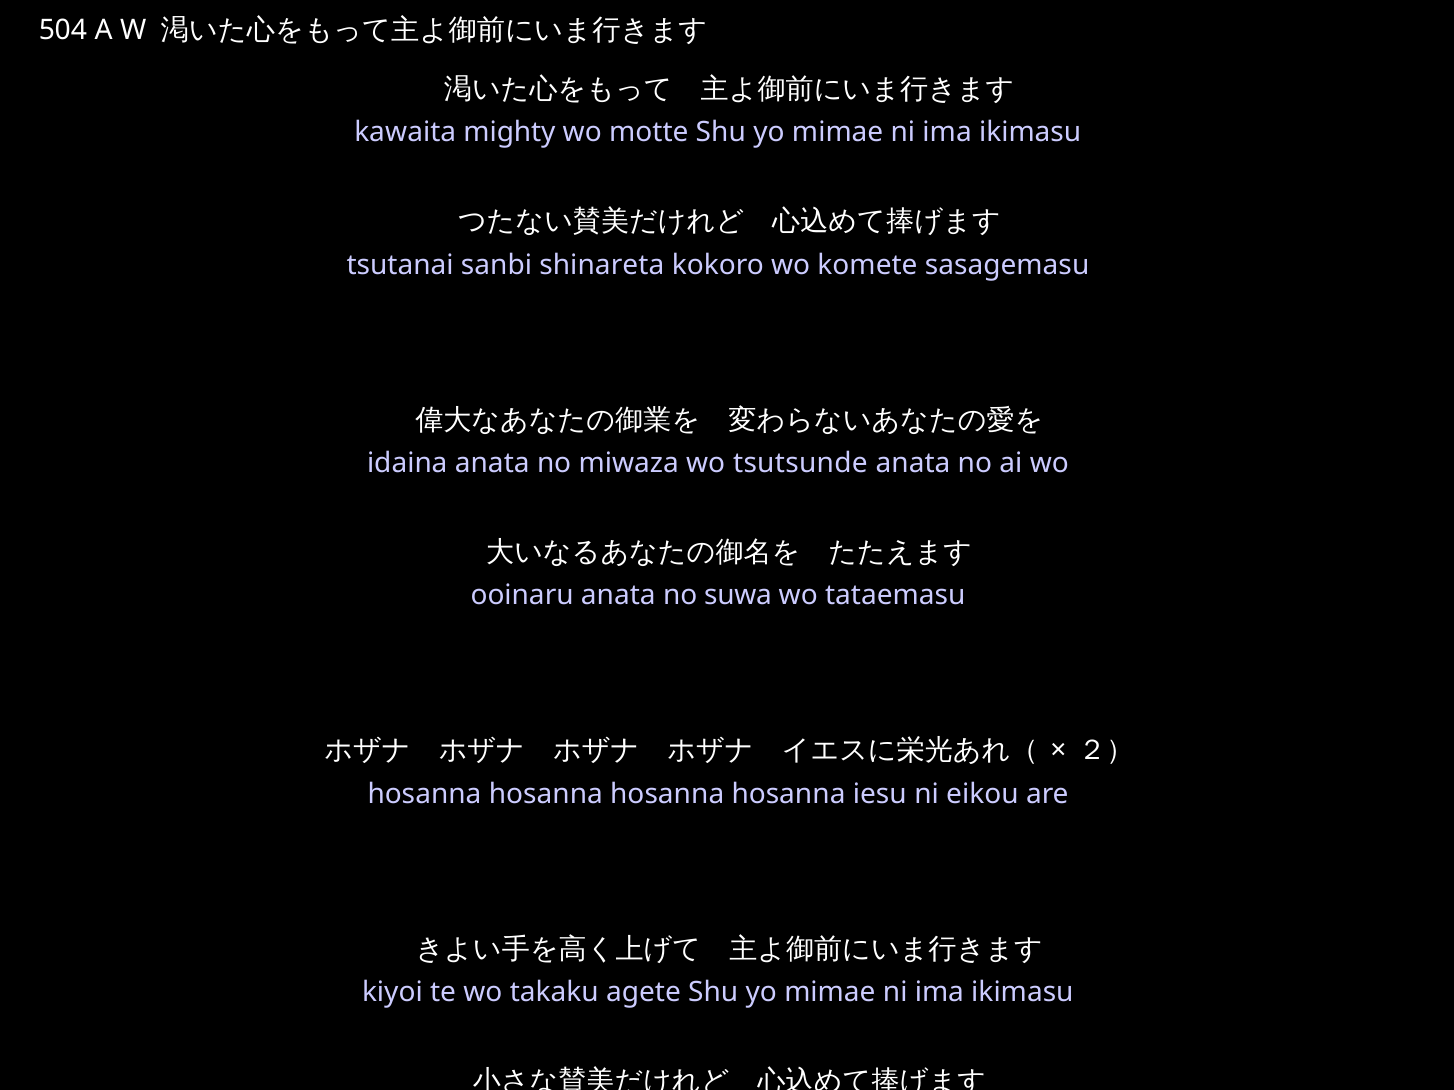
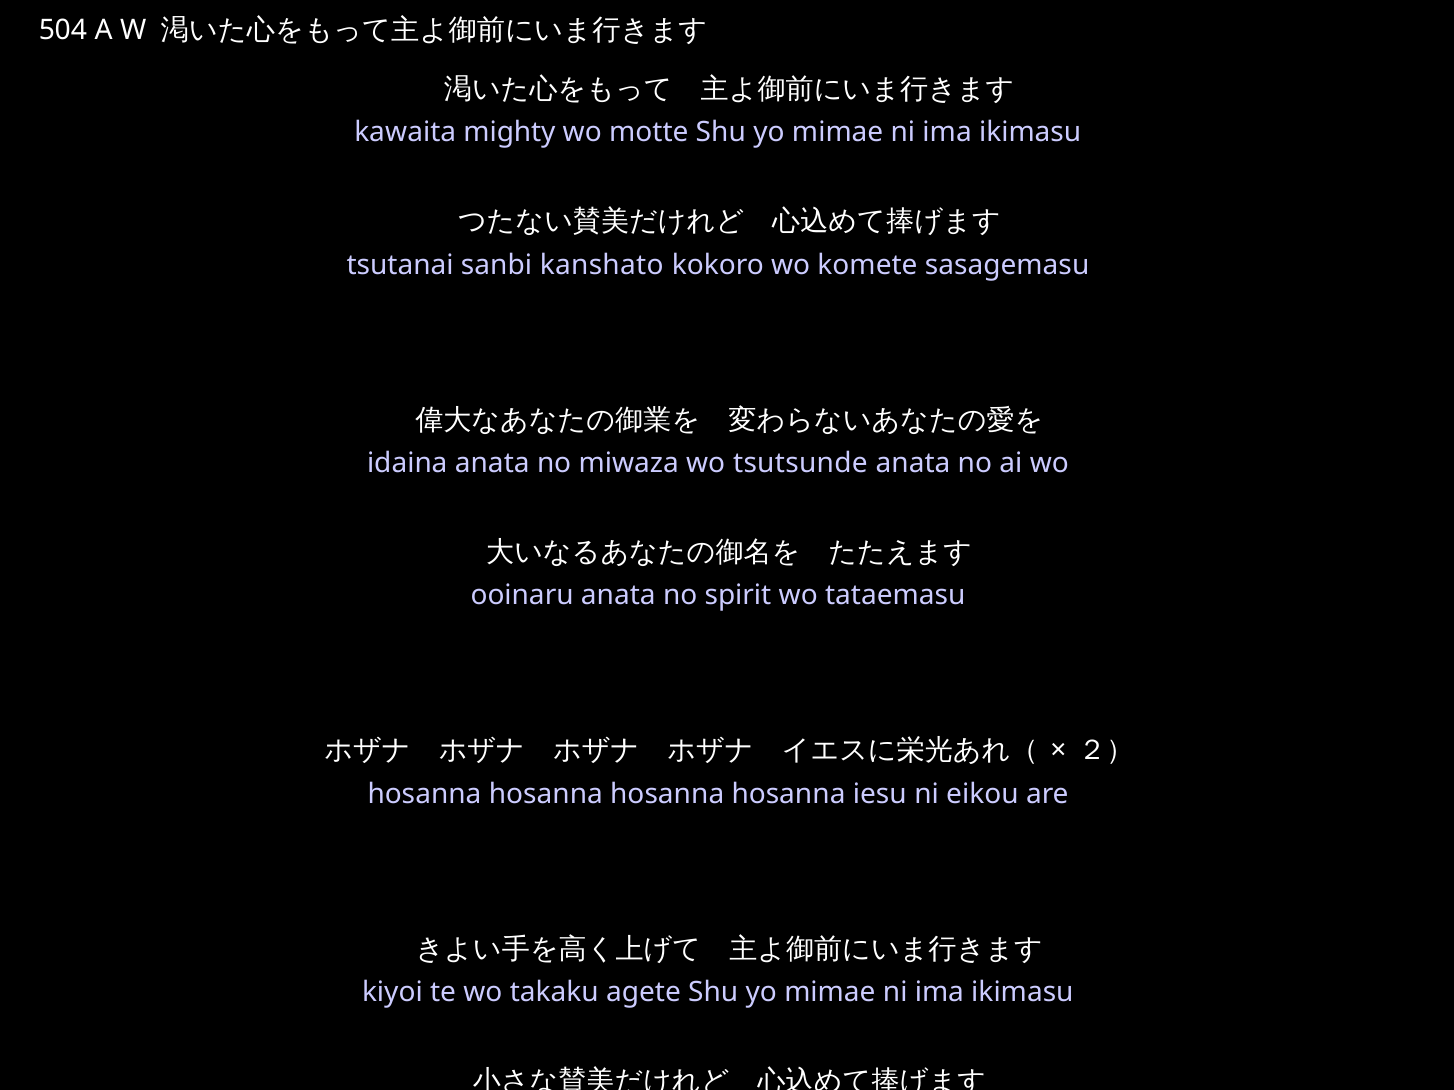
shinareta: shinareta -> kanshato
suwa: suwa -> spirit
